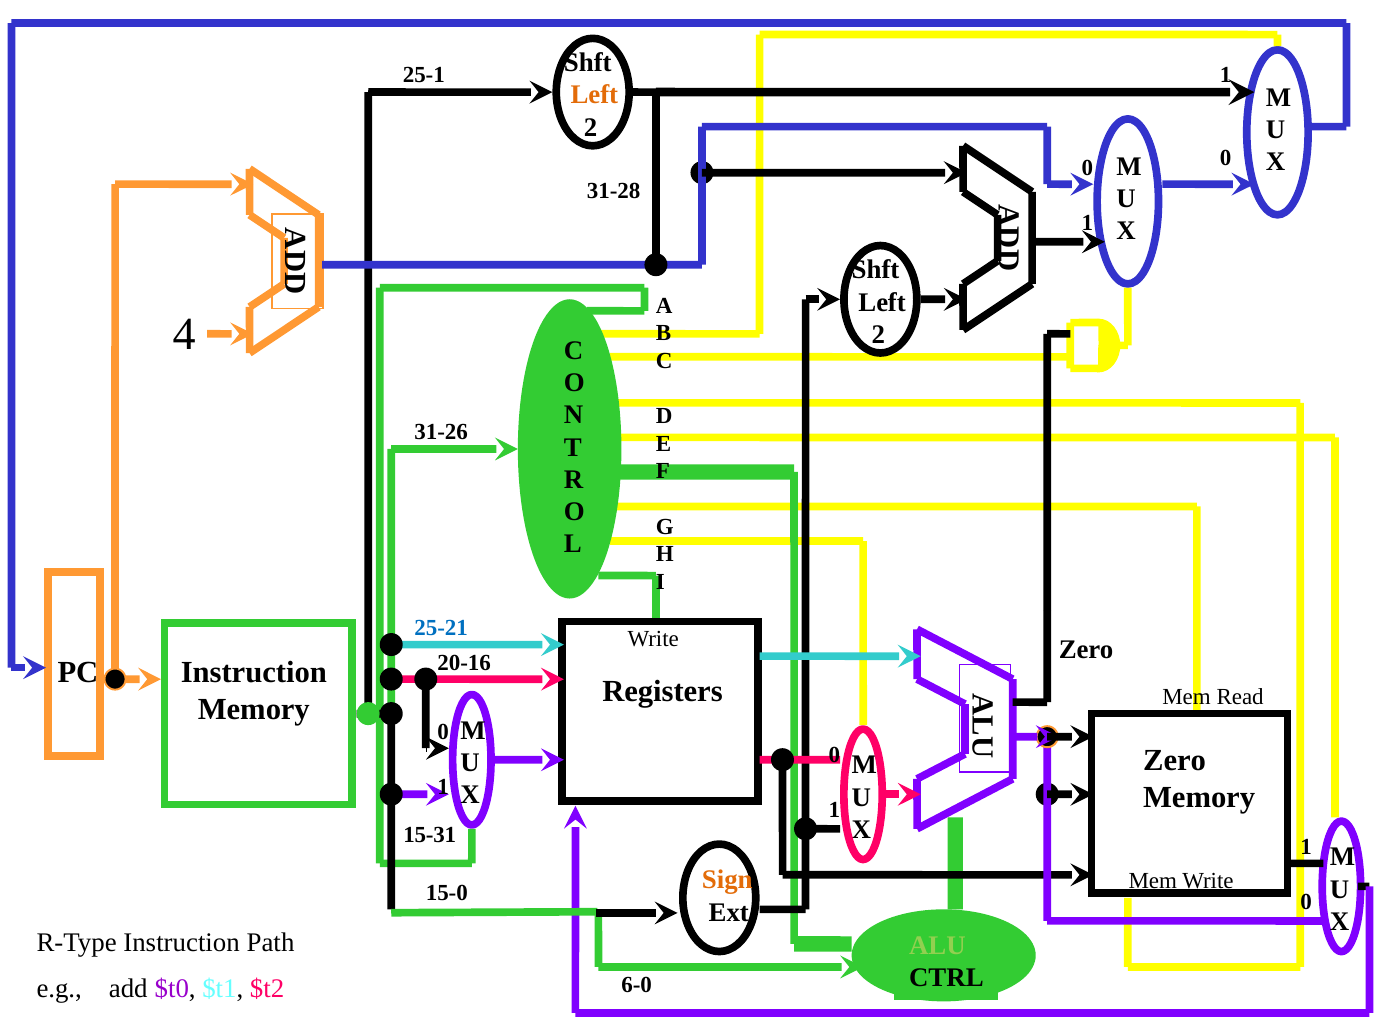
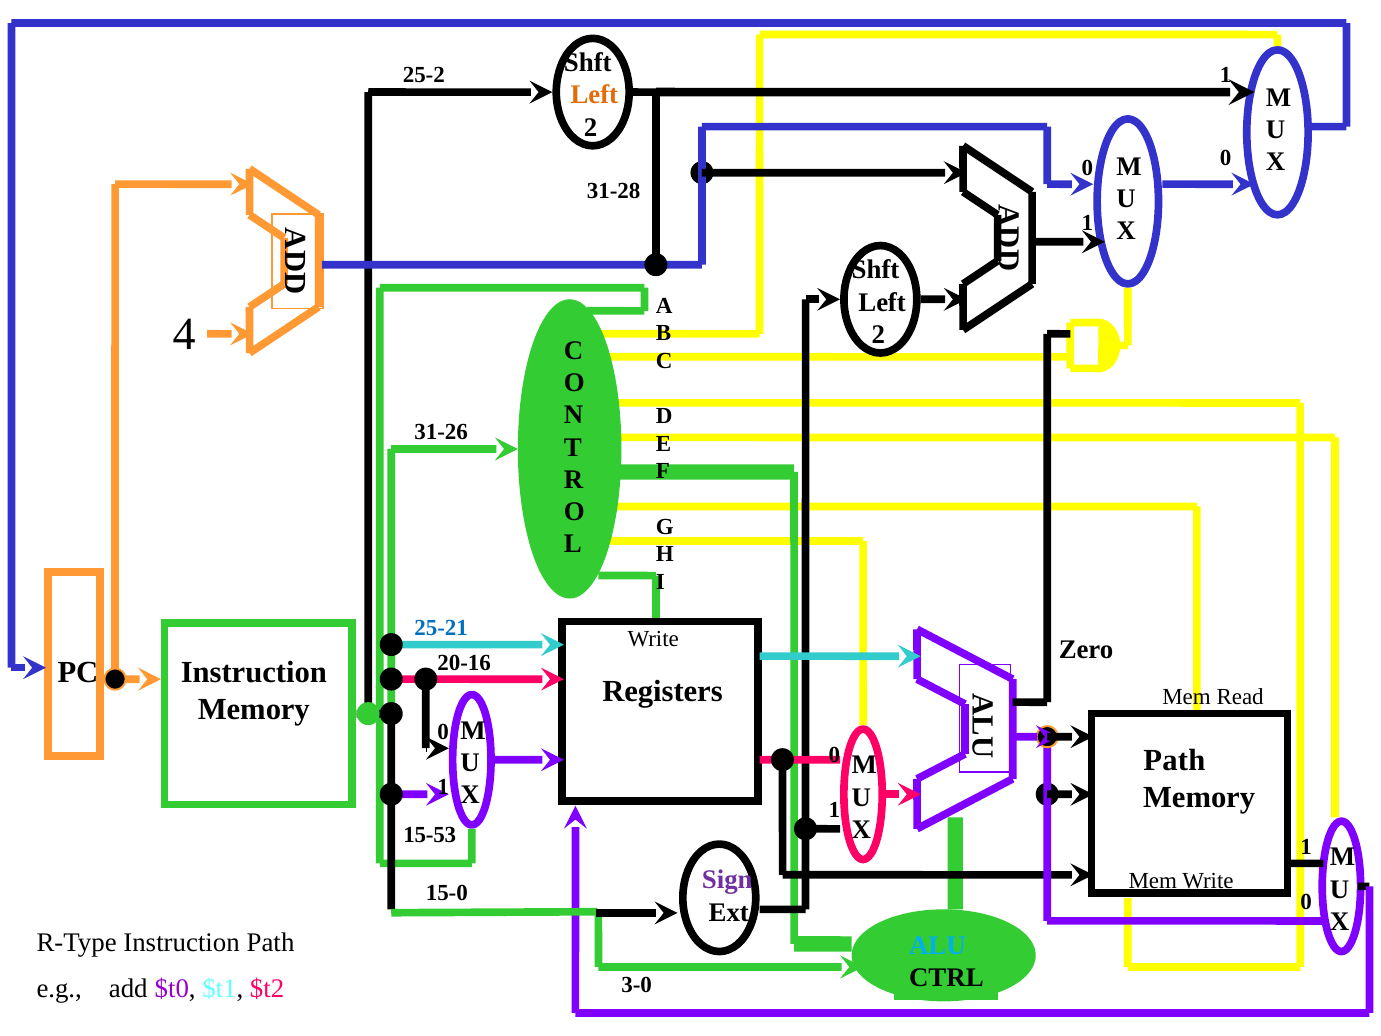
25-1: 25-1 -> 25-2
Zero at (1175, 760): Zero -> Path
15-31: 15-31 -> 15-53
Sign colour: orange -> purple
ALU colour: light green -> light blue
6-0: 6-0 -> 3-0
